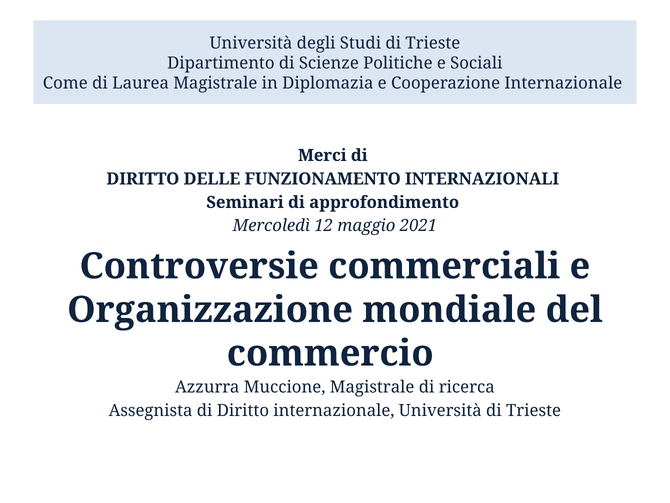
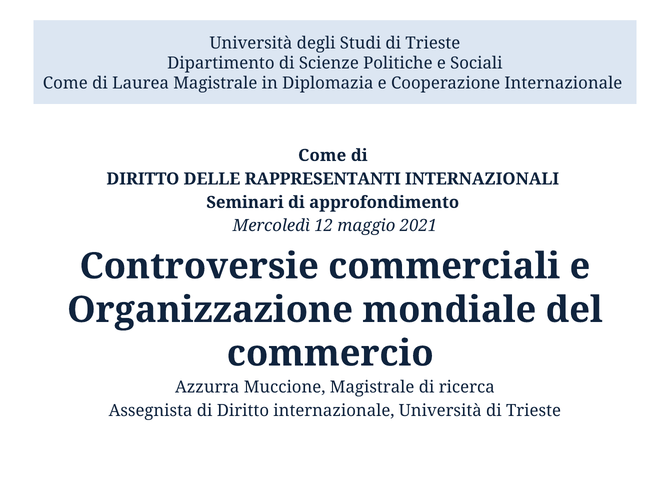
Merci at (322, 155): Merci -> Come
FUNZIONAMENTO: FUNZIONAMENTO -> RAPPRESENTANTI
